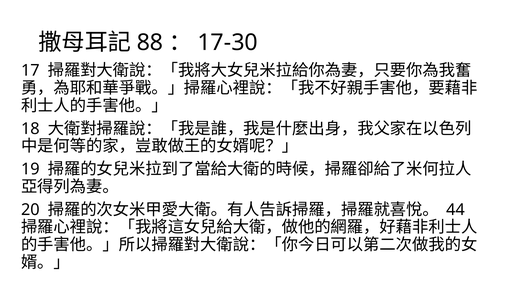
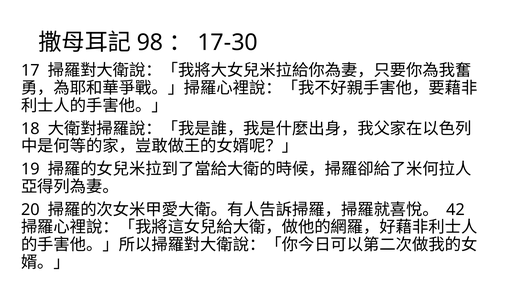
88: 88 -> 98
44: 44 -> 42
